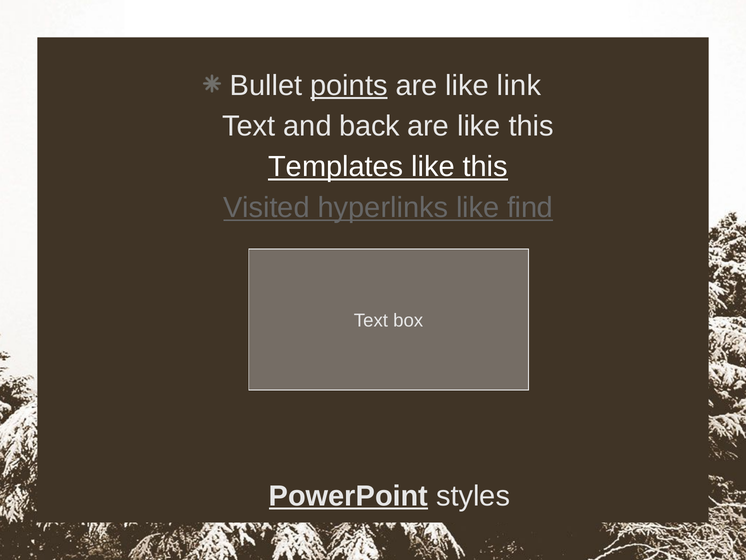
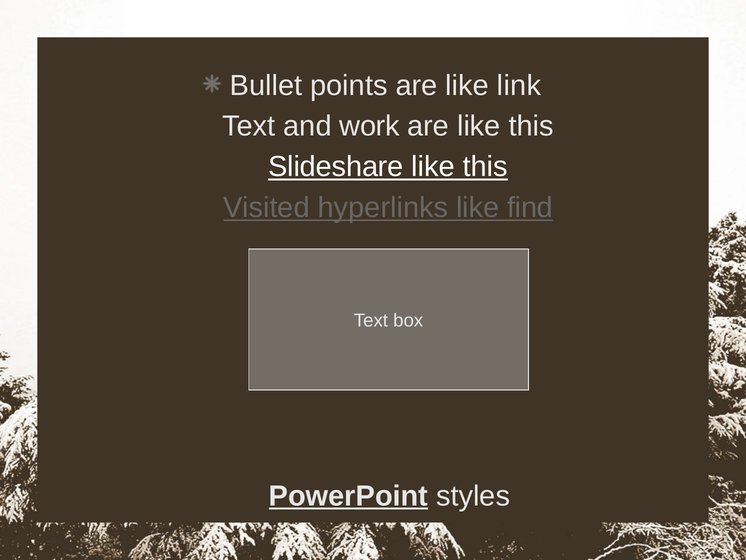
points underline: present -> none
back: back -> work
Templates: Templates -> Slideshare
